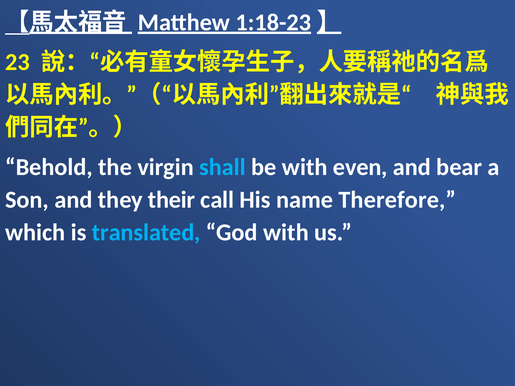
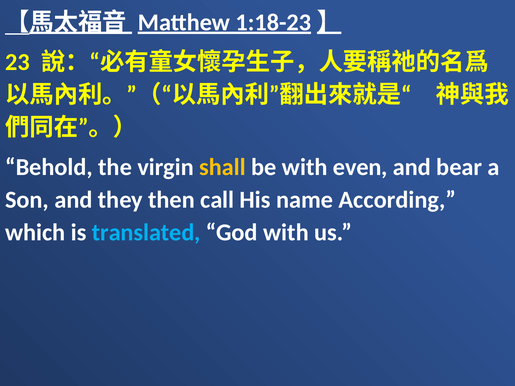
shall colour: light blue -> yellow
their: their -> then
Therefore: Therefore -> According
